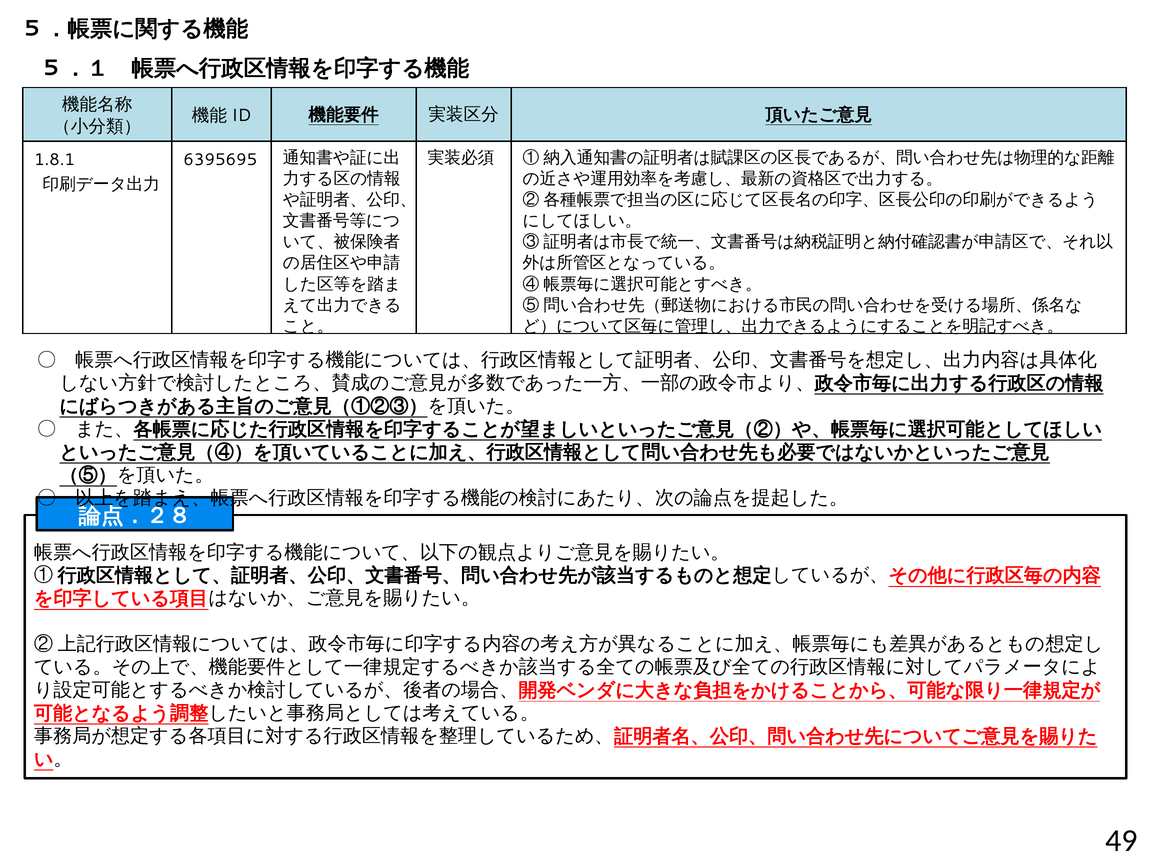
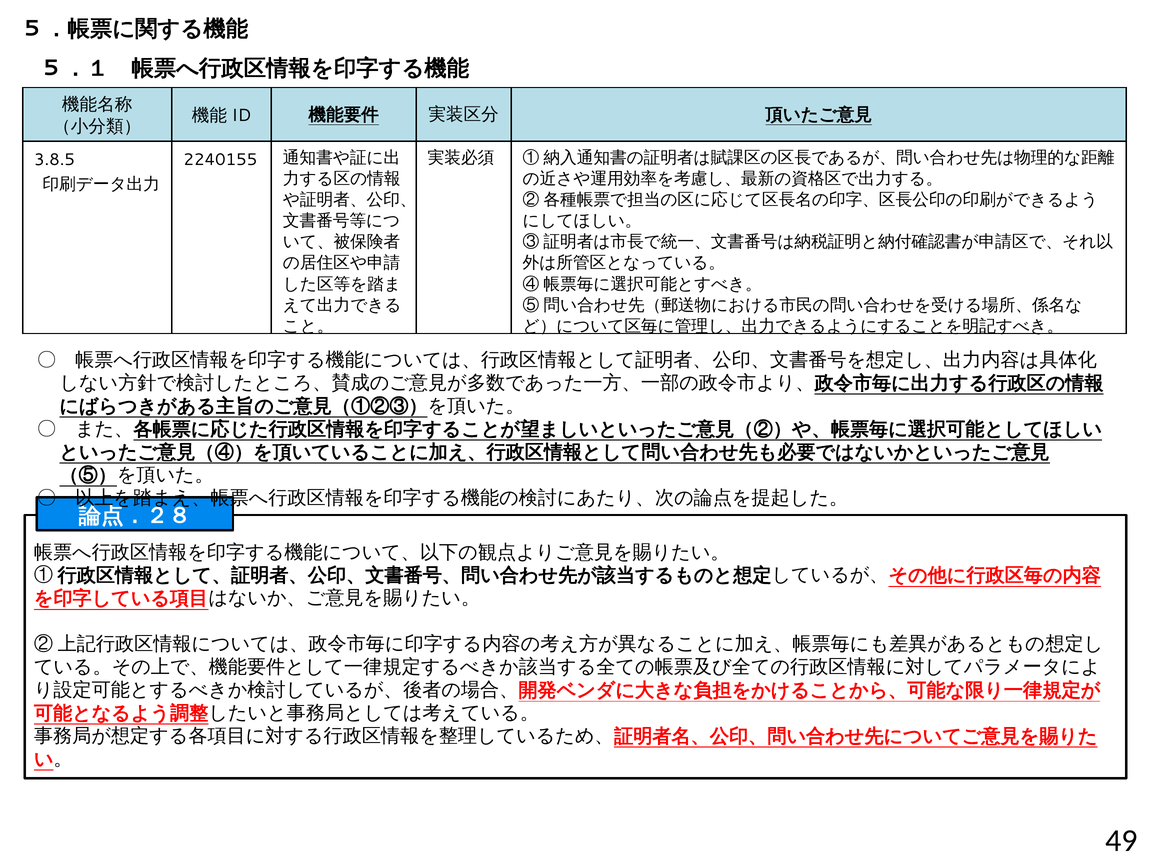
1.8.1: 1.8.1 -> 3.8.5
6395695: 6395695 -> 2240155
